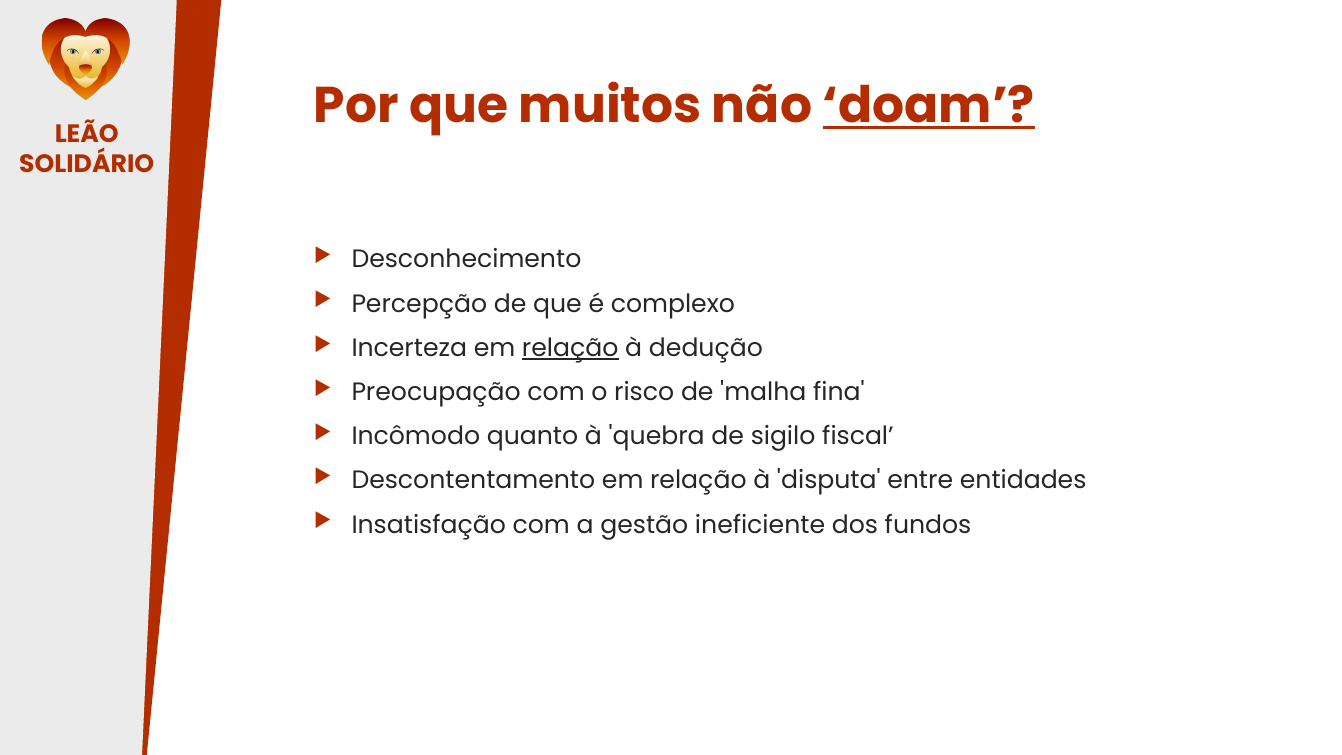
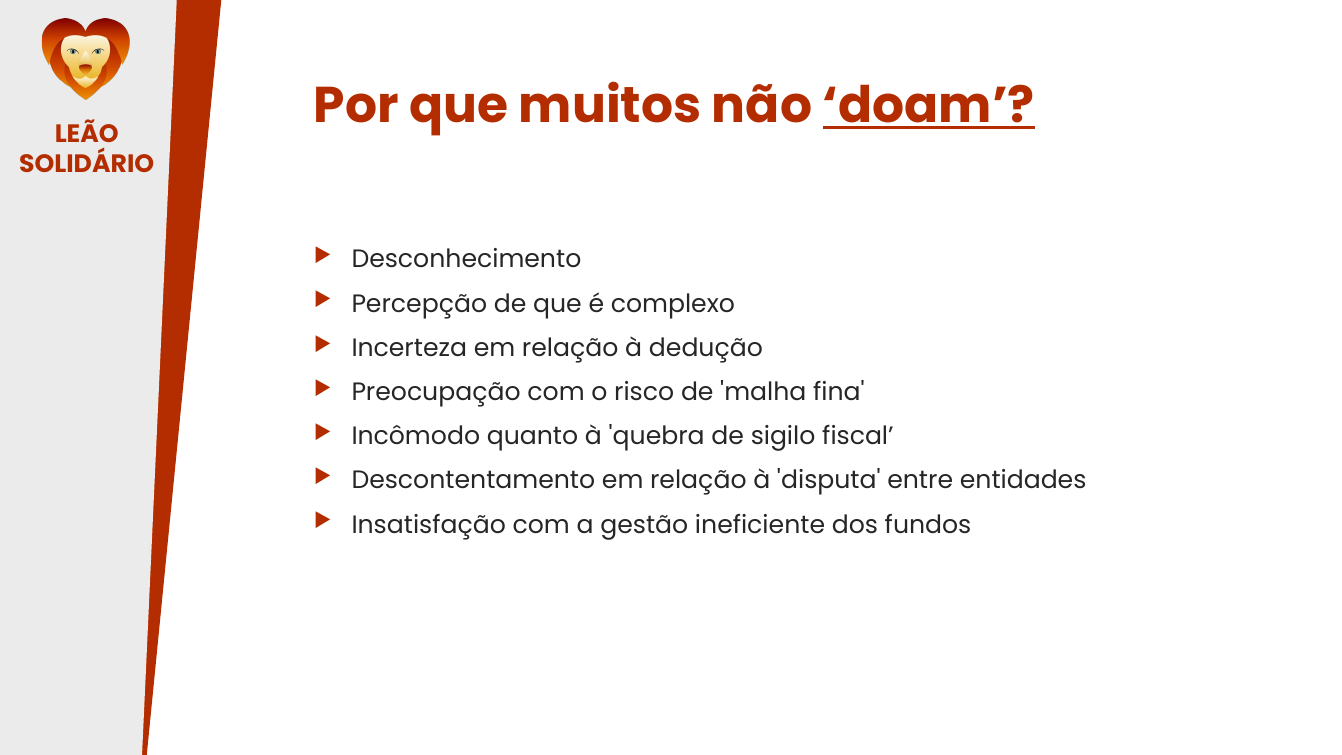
relação at (570, 348) underline: present -> none
